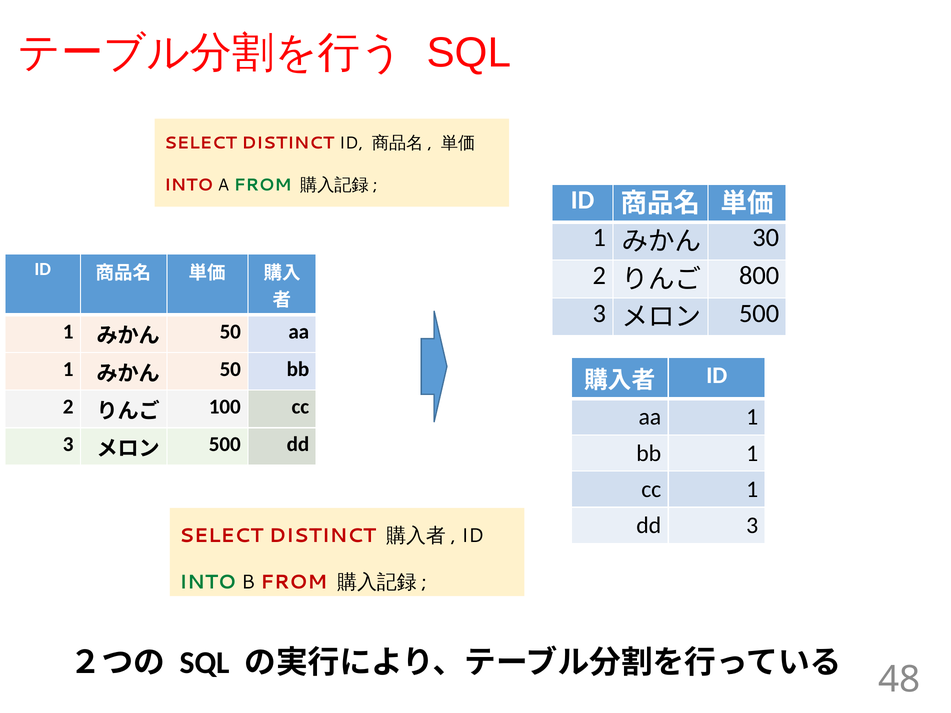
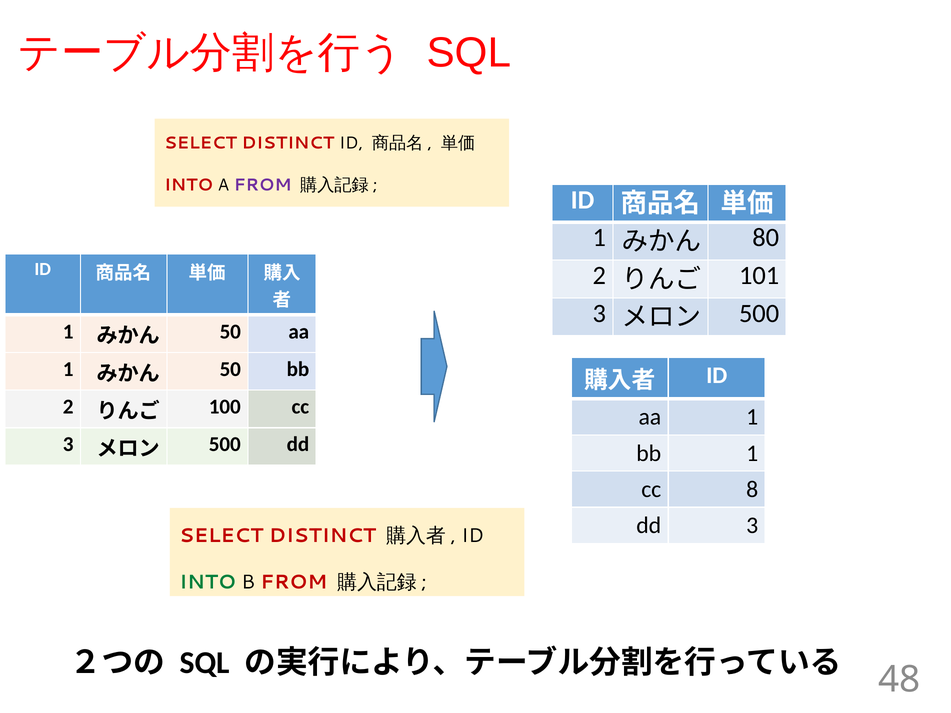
FROM at (263, 185) colour: green -> purple
30: 30 -> 80
800: 800 -> 101
cc 1: 1 -> 8
